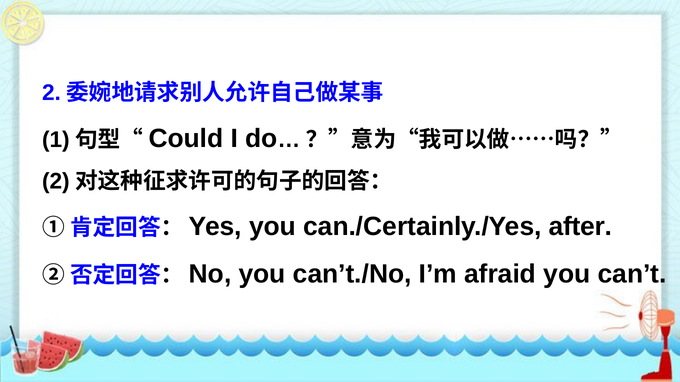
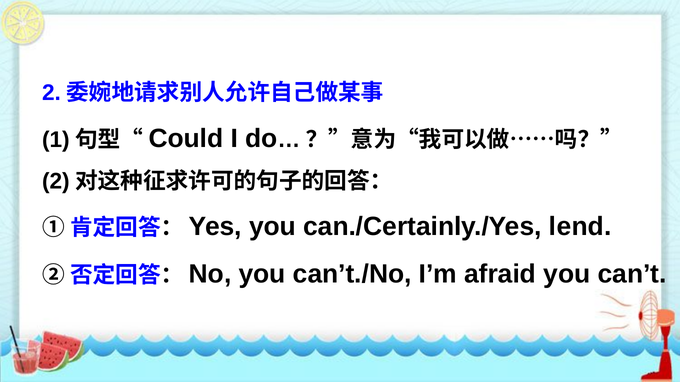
after: after -> lend
